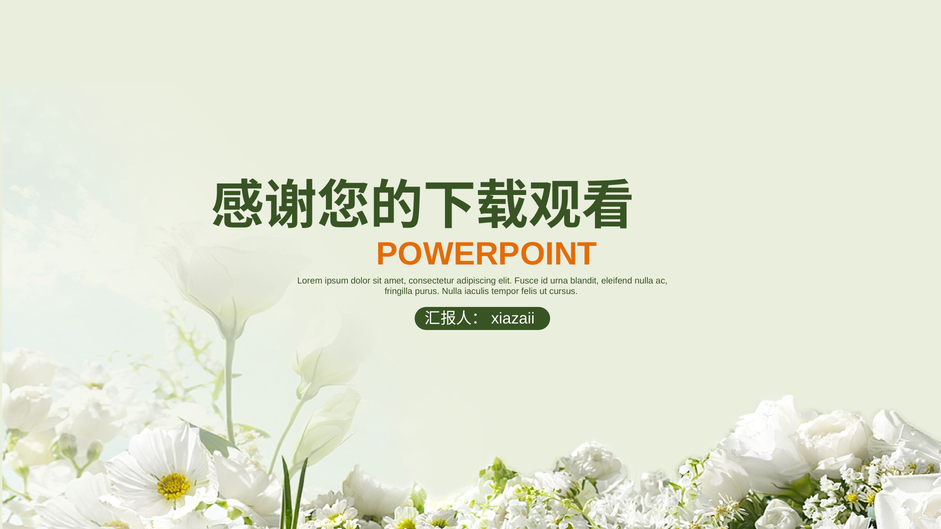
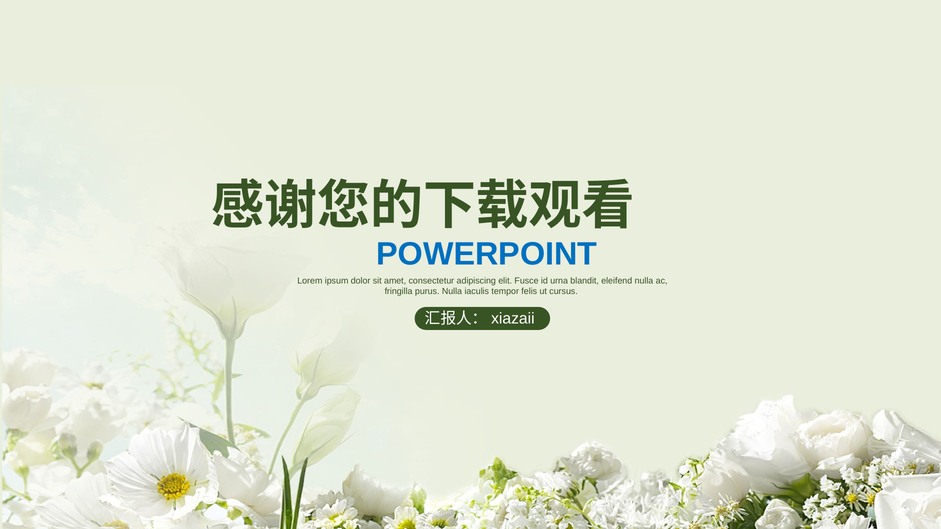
POWERPOINT colour: orange -> blue
